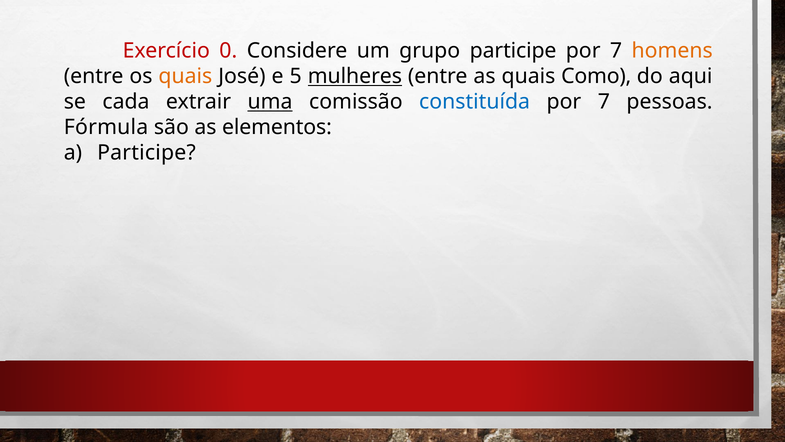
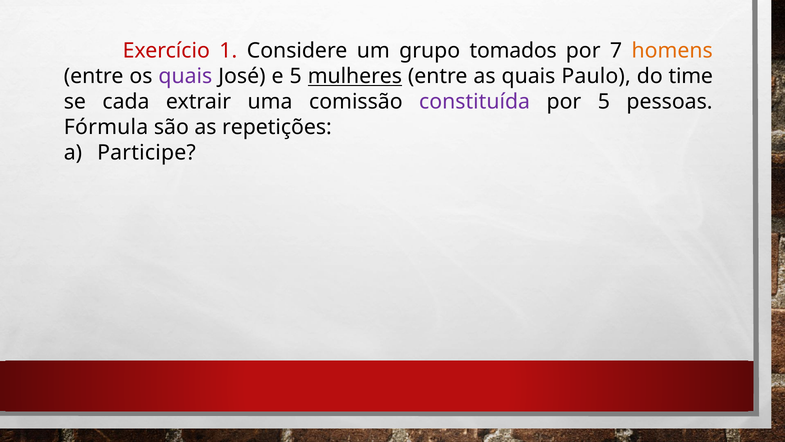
0: 0 -> 1
grupo participe: participe -> tomados
quais at (185, 76) colour: orange -> purple
Como: Como -> Paulo
aqui: aqui -> time
uma underline: present -> none
constituída colour: blue -> purple
7 at (604, 102): 7 -> 5
elementos: elementos -> repetições
